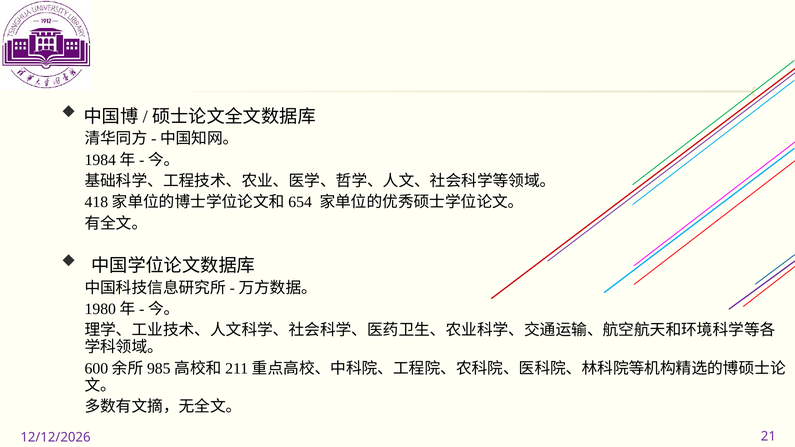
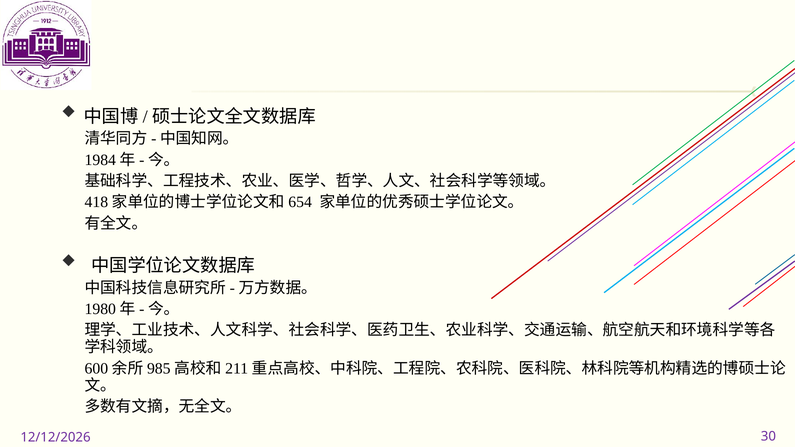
21: 21 -> 30
